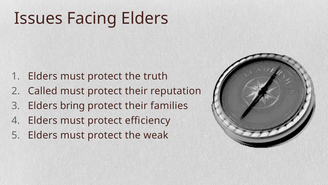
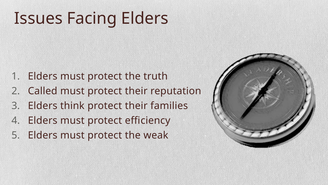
bring: bring -> think
